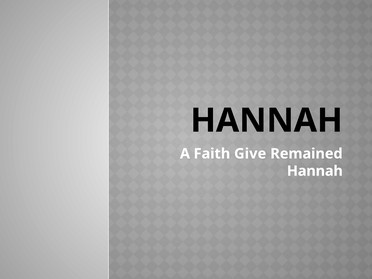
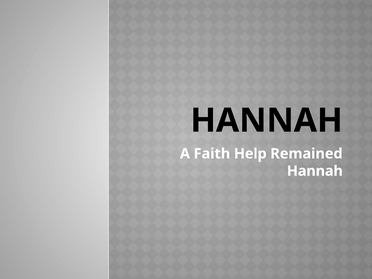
Give: Give -> Help
